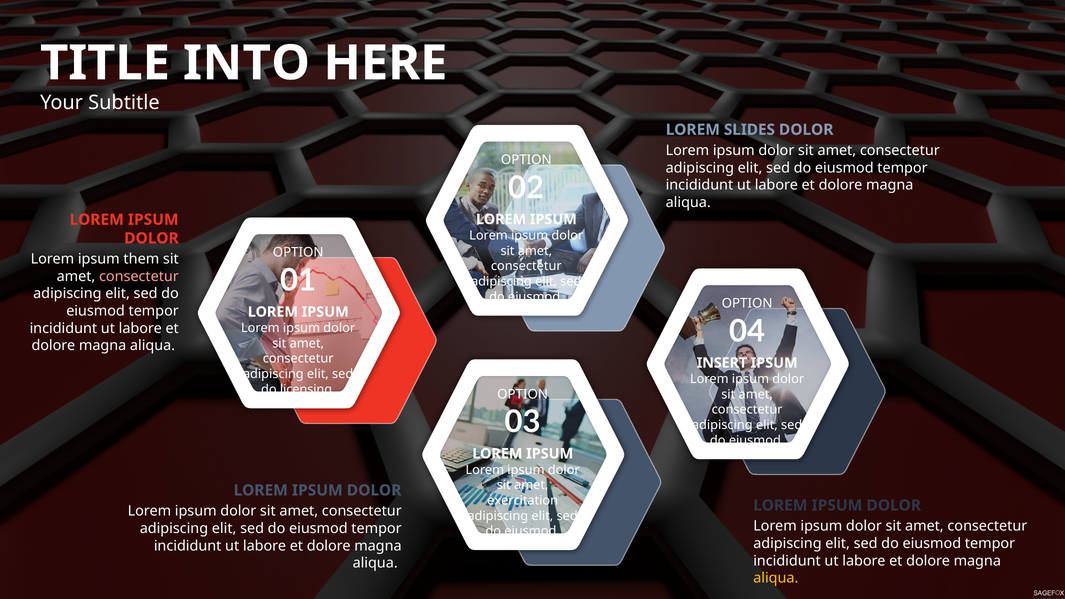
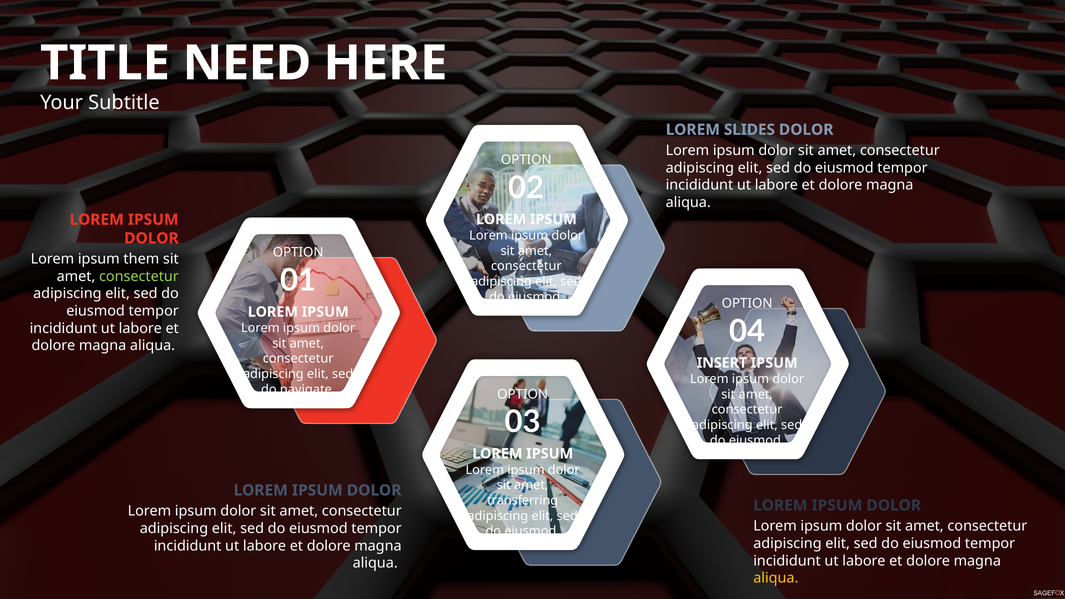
INTO: INTO -> NEED
consectetur at (139, 276) colour: pink -> light green
licensing: licensing -> navigate
exercitation: exercitation -> transferring
